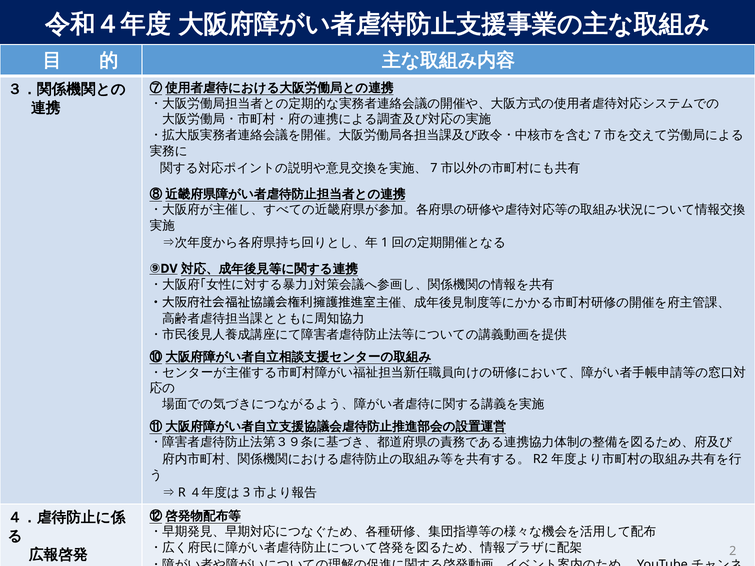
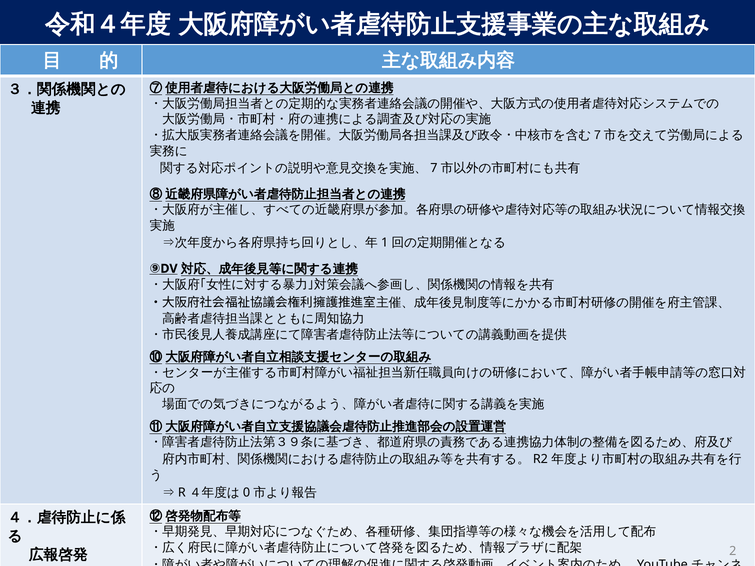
3: 3 -> 0
